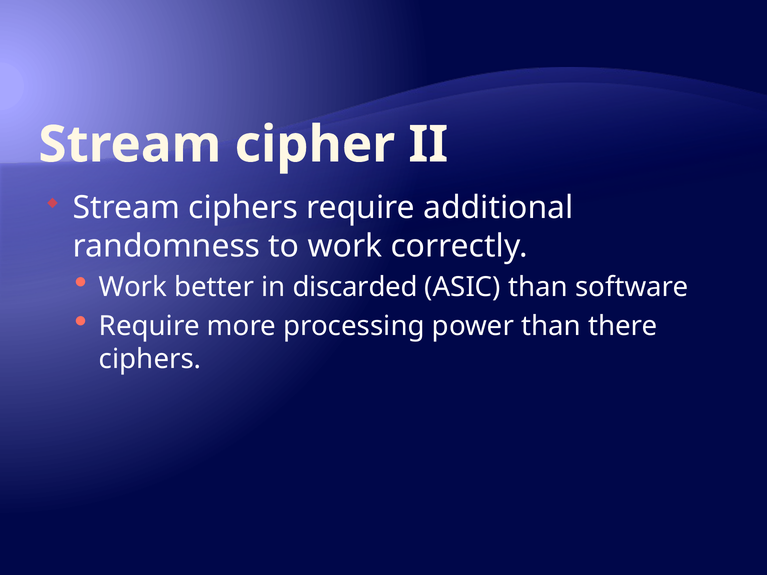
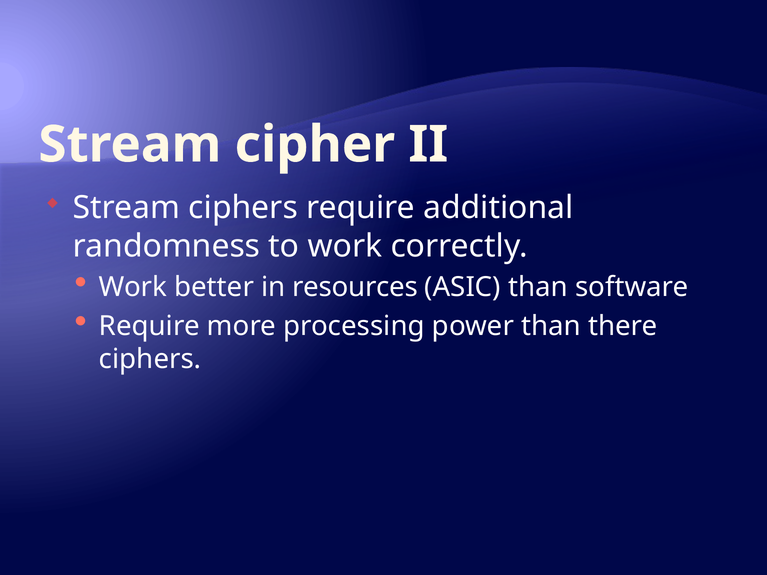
discarded: discarded -> resources
